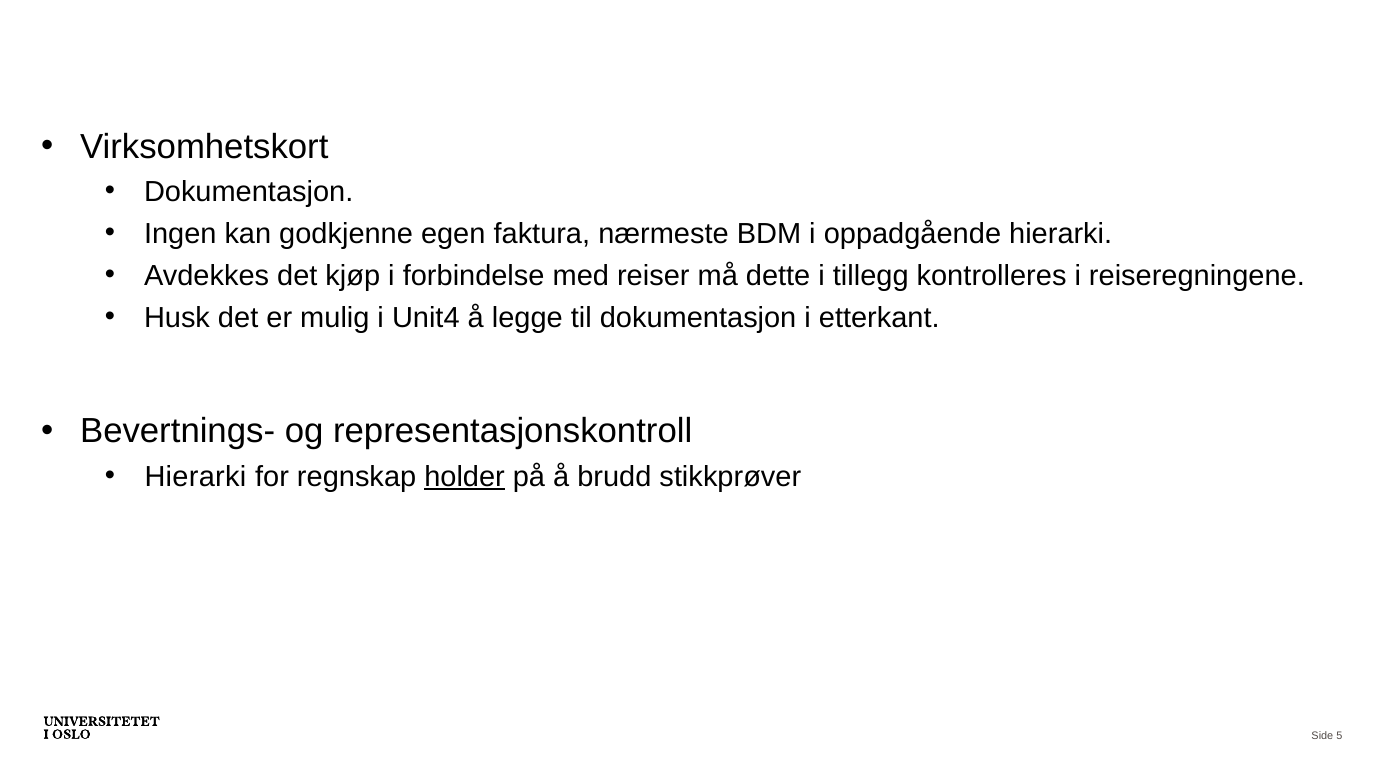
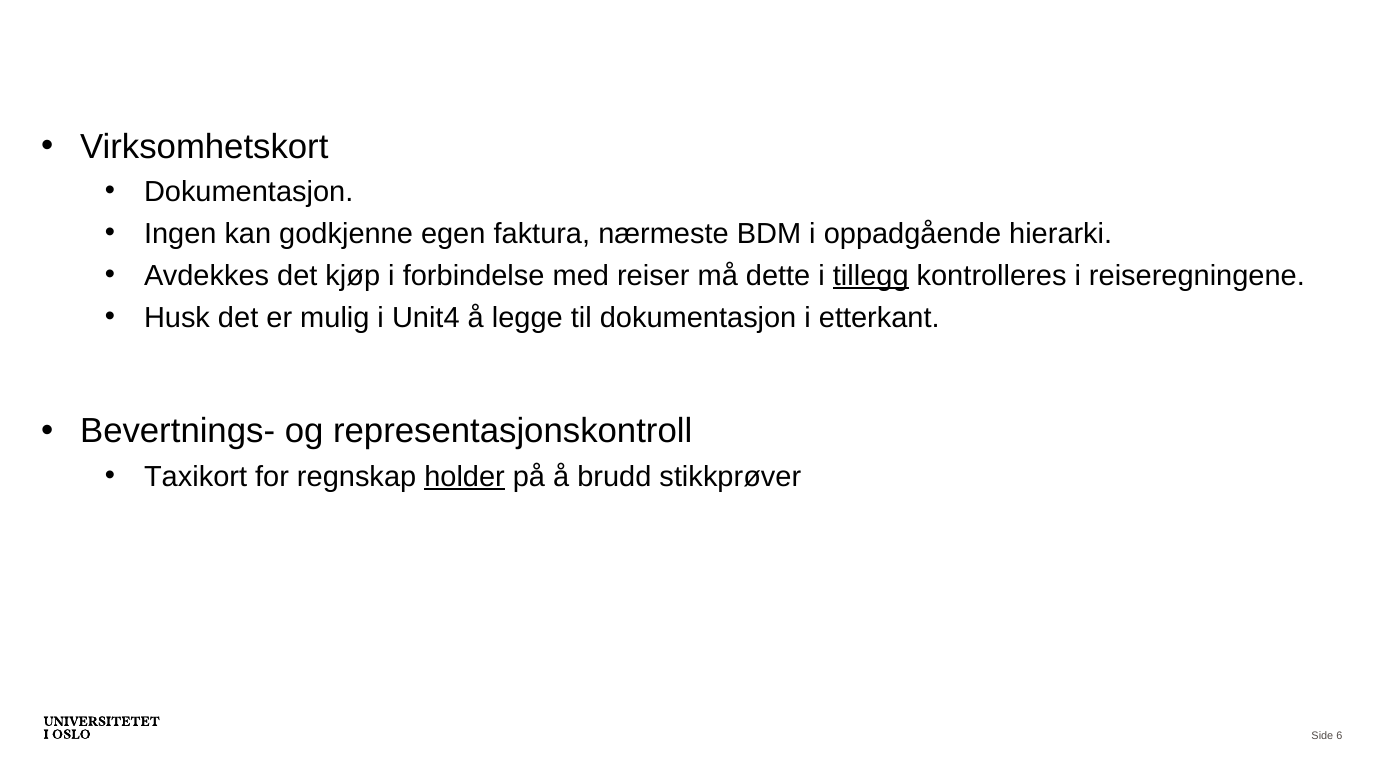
tillegg underline: none -> present
Hierarki at (195, 476): Hierarki -> Taxikort
5: 5 -> 6
